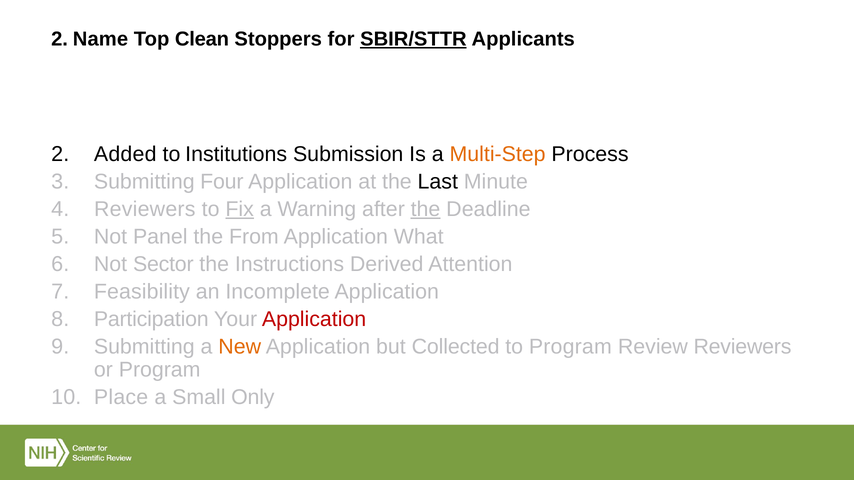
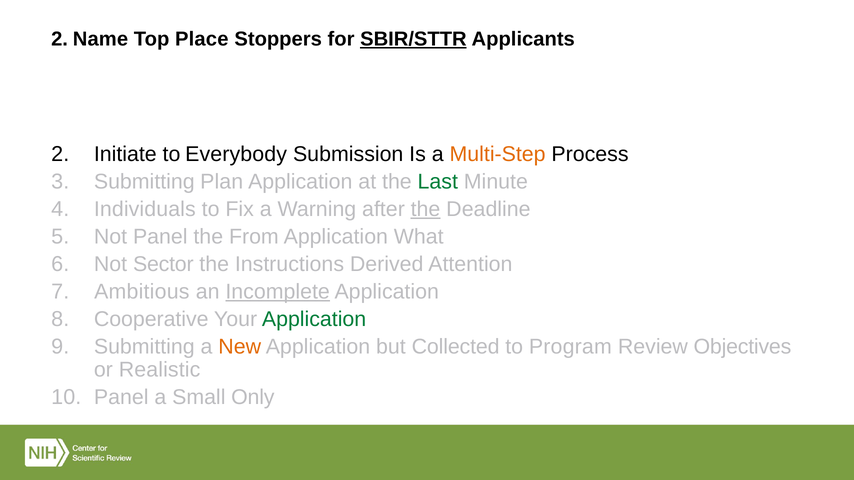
Clean: Clean -> Place
Added: Added -> Initiate
Institutions: Institutions -> Everybody
Four: Four -> Plan
Last colour: black -> green
Reviewers at (145, 209): Reviewers -> Individuals
Fix underline: present -> none
Feasibility: Feasibility -> Ambitious
Incomplete underline: none -> present
Participation: Participation -> Cooperative
Application at (314, 319) colour: red -> green
Review Reviewers: Reviewers -> Objectives
or Program: Program -> Realistic
Place at (121, 397): Place -> Panel
